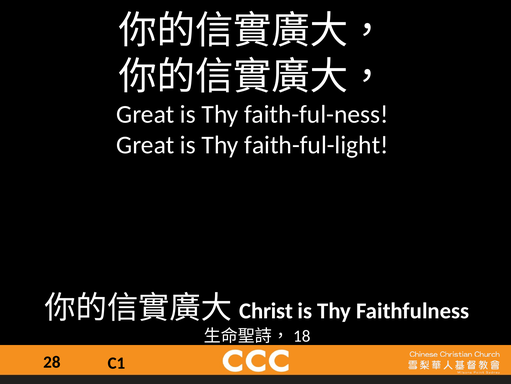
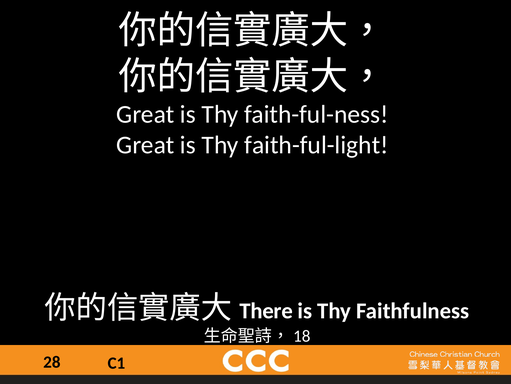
Christ: Christ -> There
